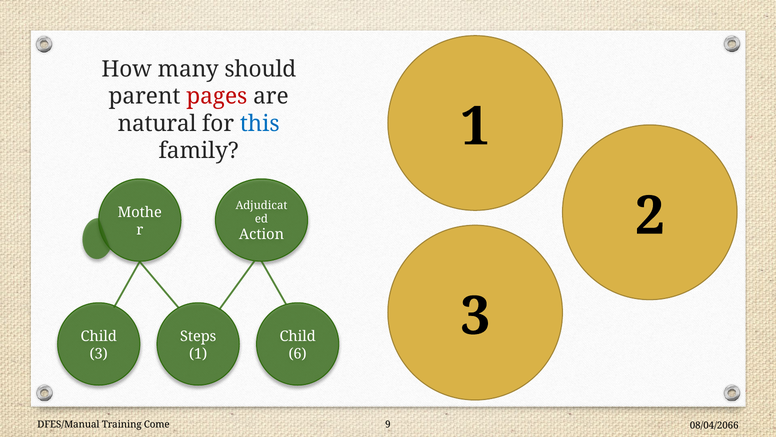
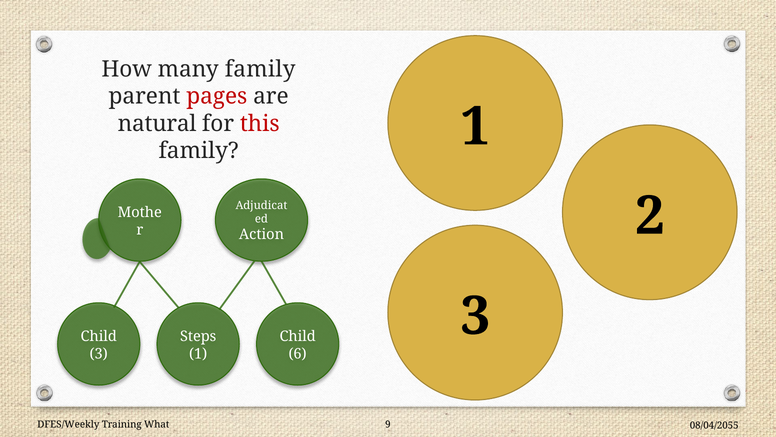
many should: should -> family
this colour: blue -> red
DFES/Manual: DFES/Manual -> DFES/Weekly
Come: Come -> What
08/04/2066: 08/04/2066 -> 08/04/2055
